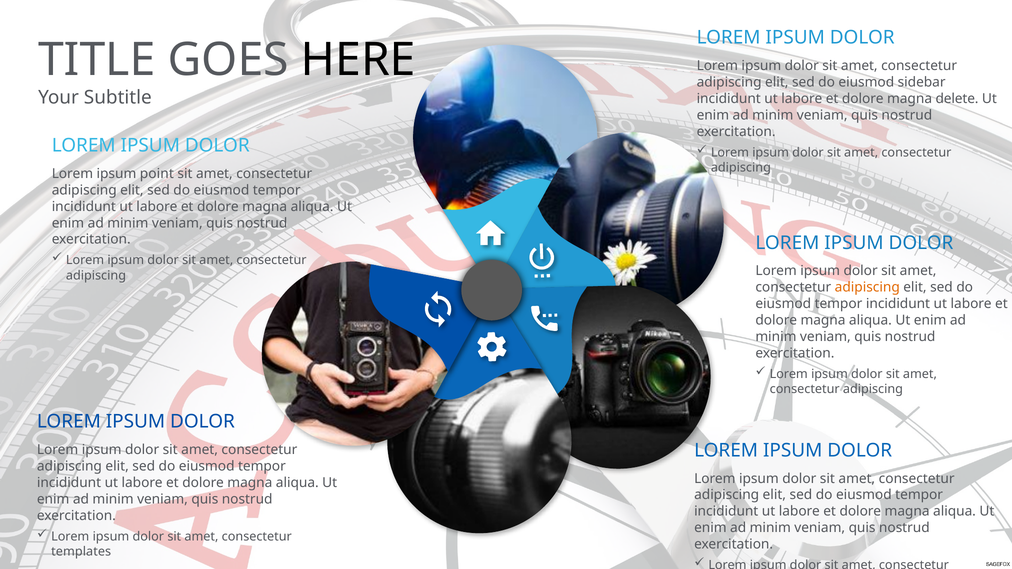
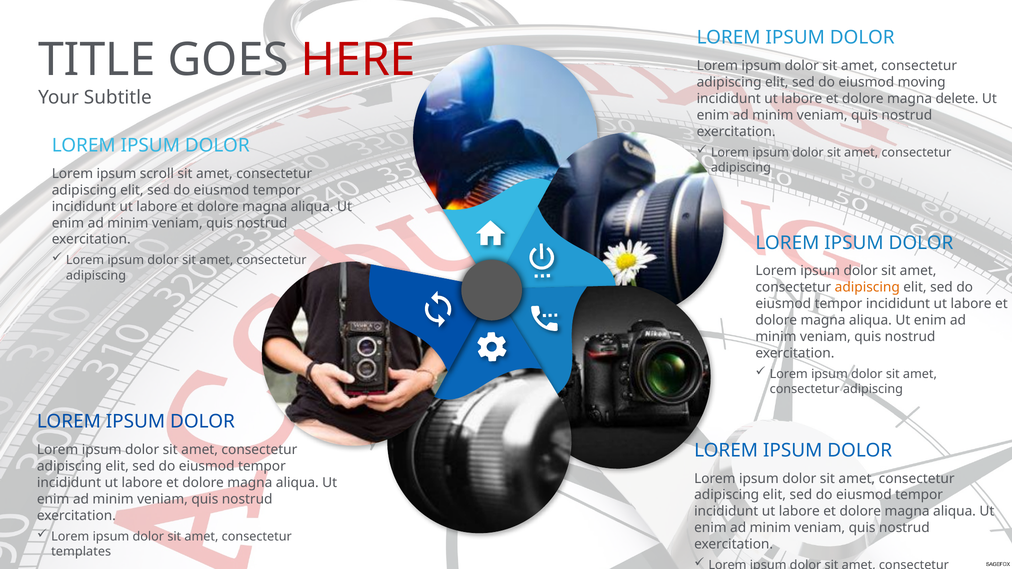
HERE colour: black -> red
sidebar: sidebar -> moving
point: point -> scroll
